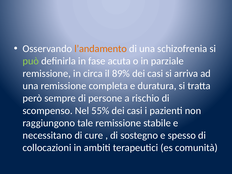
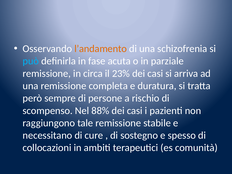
può colour: light green -> light blue
89%: 89% -> 23%
55%: 55% -> 88%
